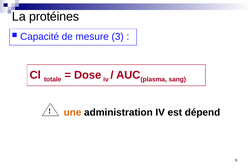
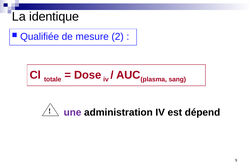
protéines: protéines -> identique
Capacité: Capacité -> Qualifiée
3: 3 -> 2
une colour: orange -> purple
